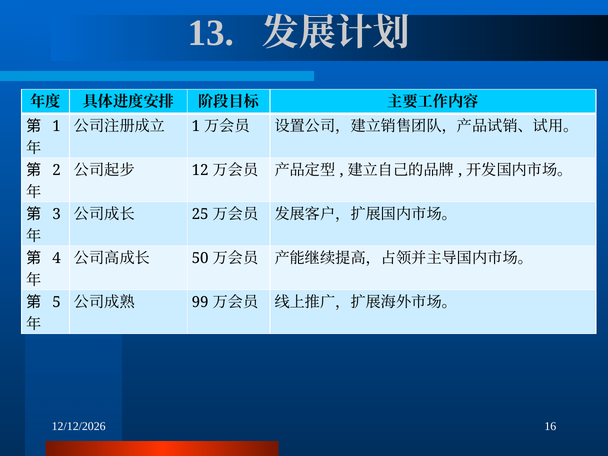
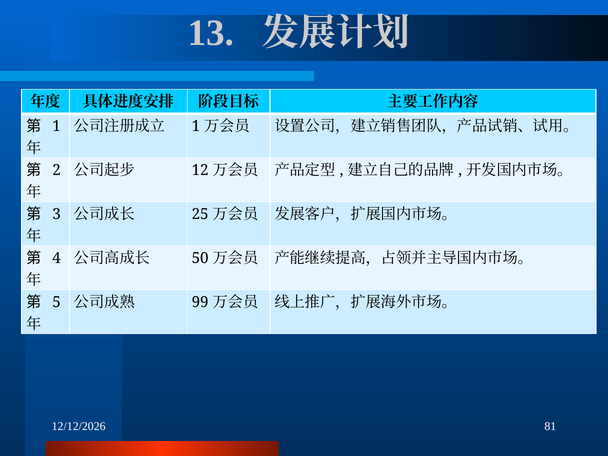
16: 16 -> 81
